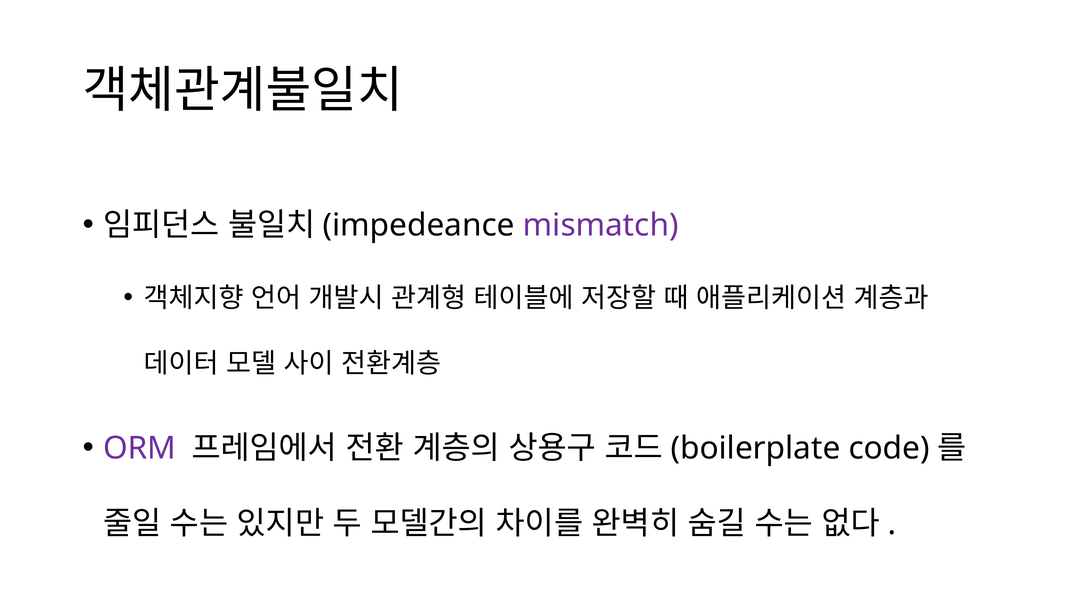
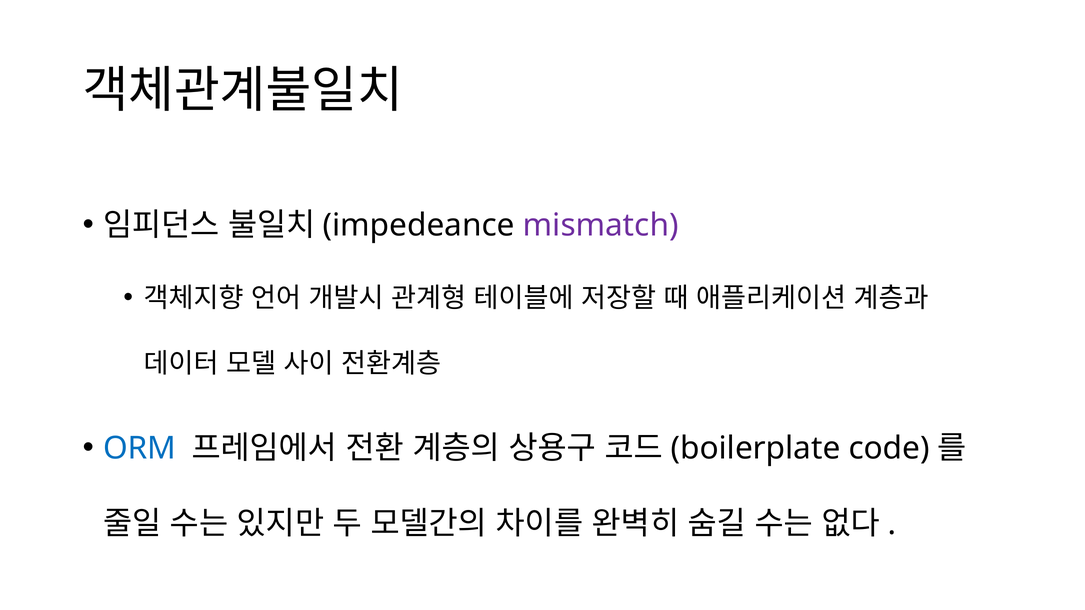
ORM colour: purple -> blue
